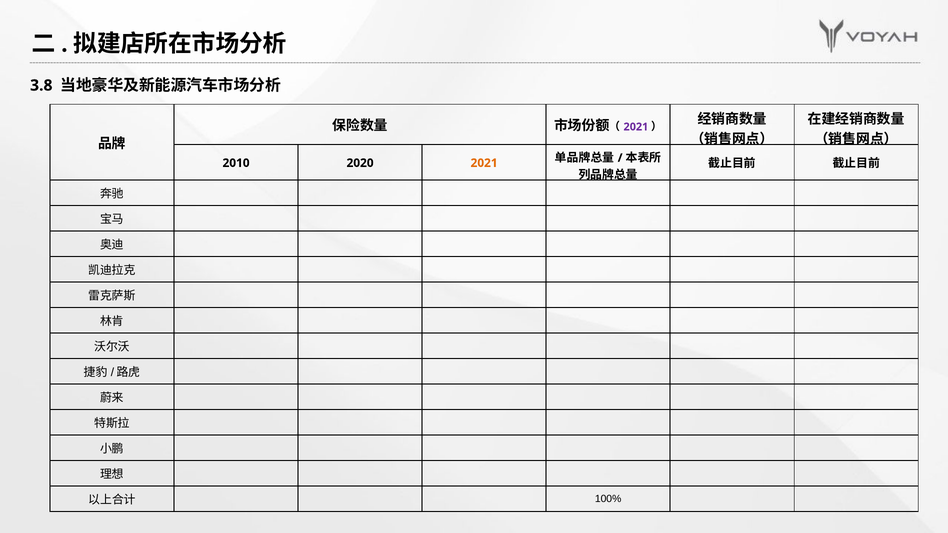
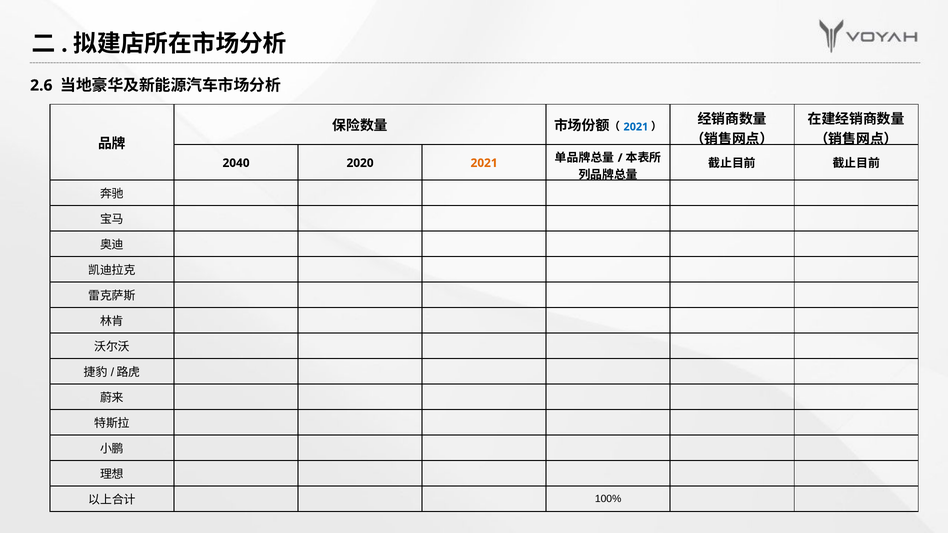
3.8: 3.8 -> 2.6
2021 at (636, 127) colour: purple -> blue
2010: 2010 -> 2040
